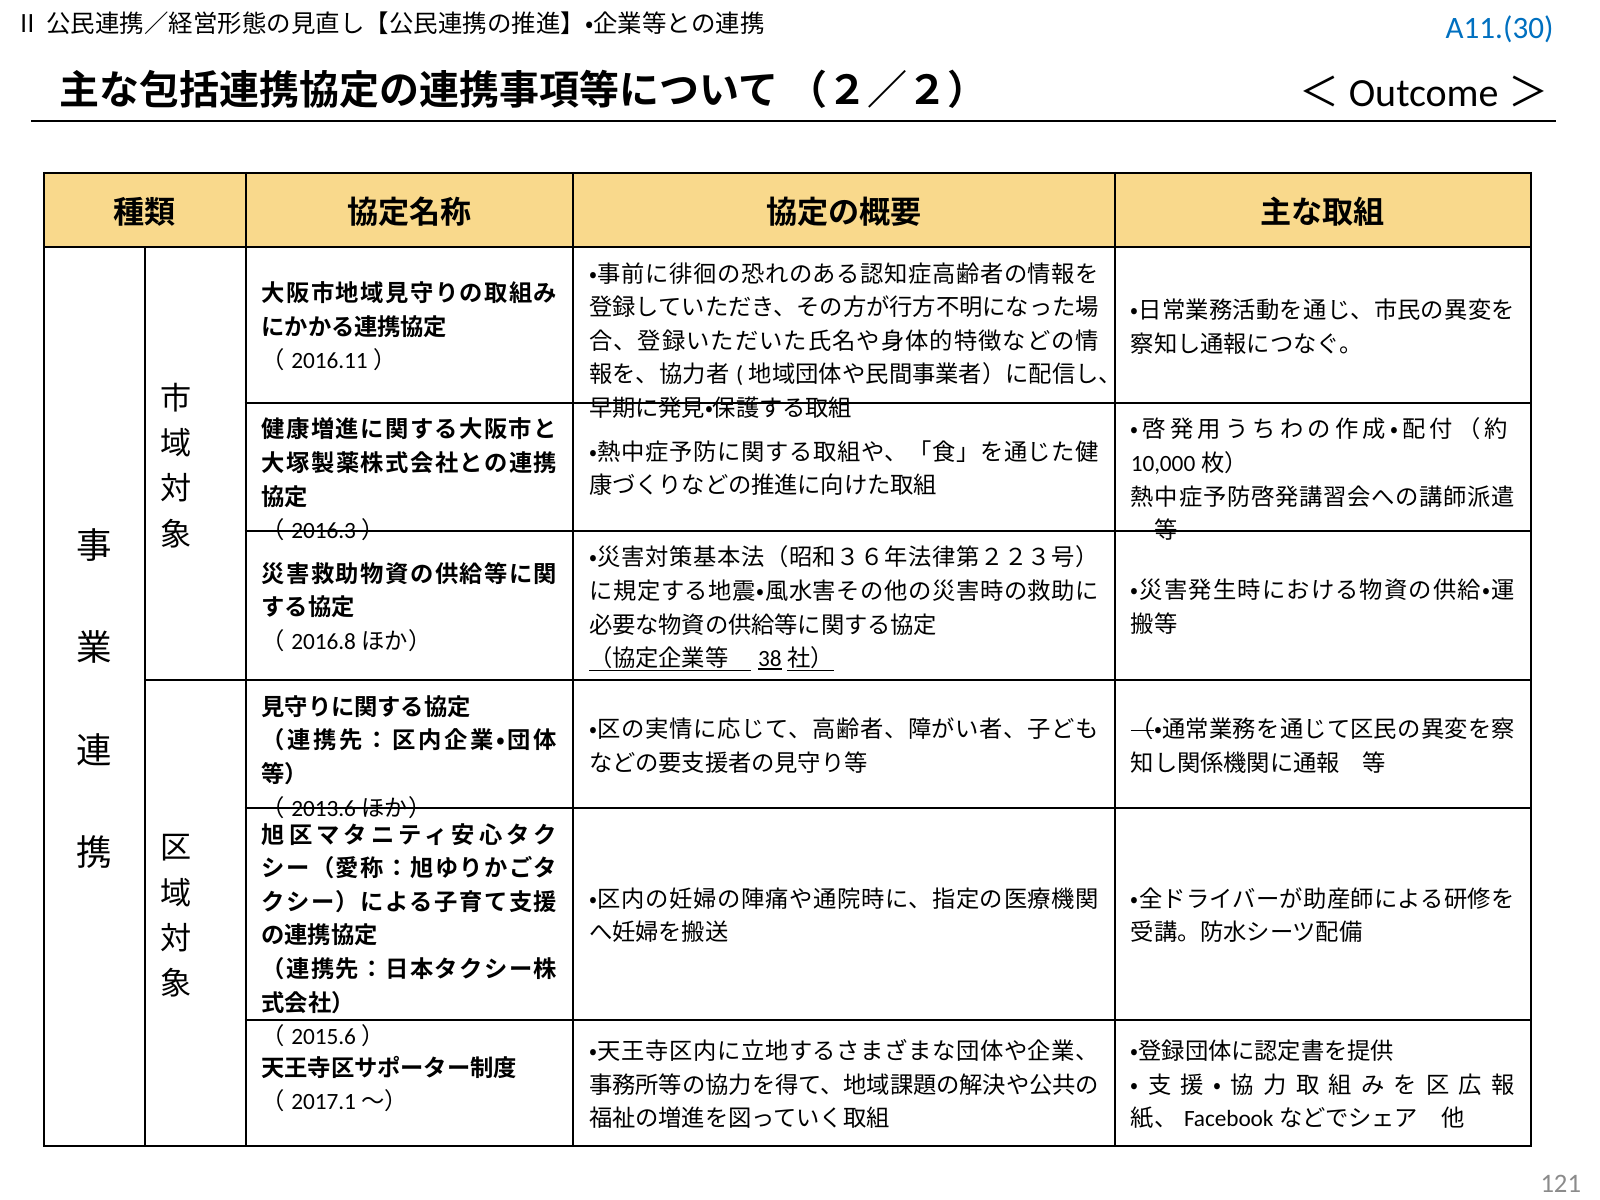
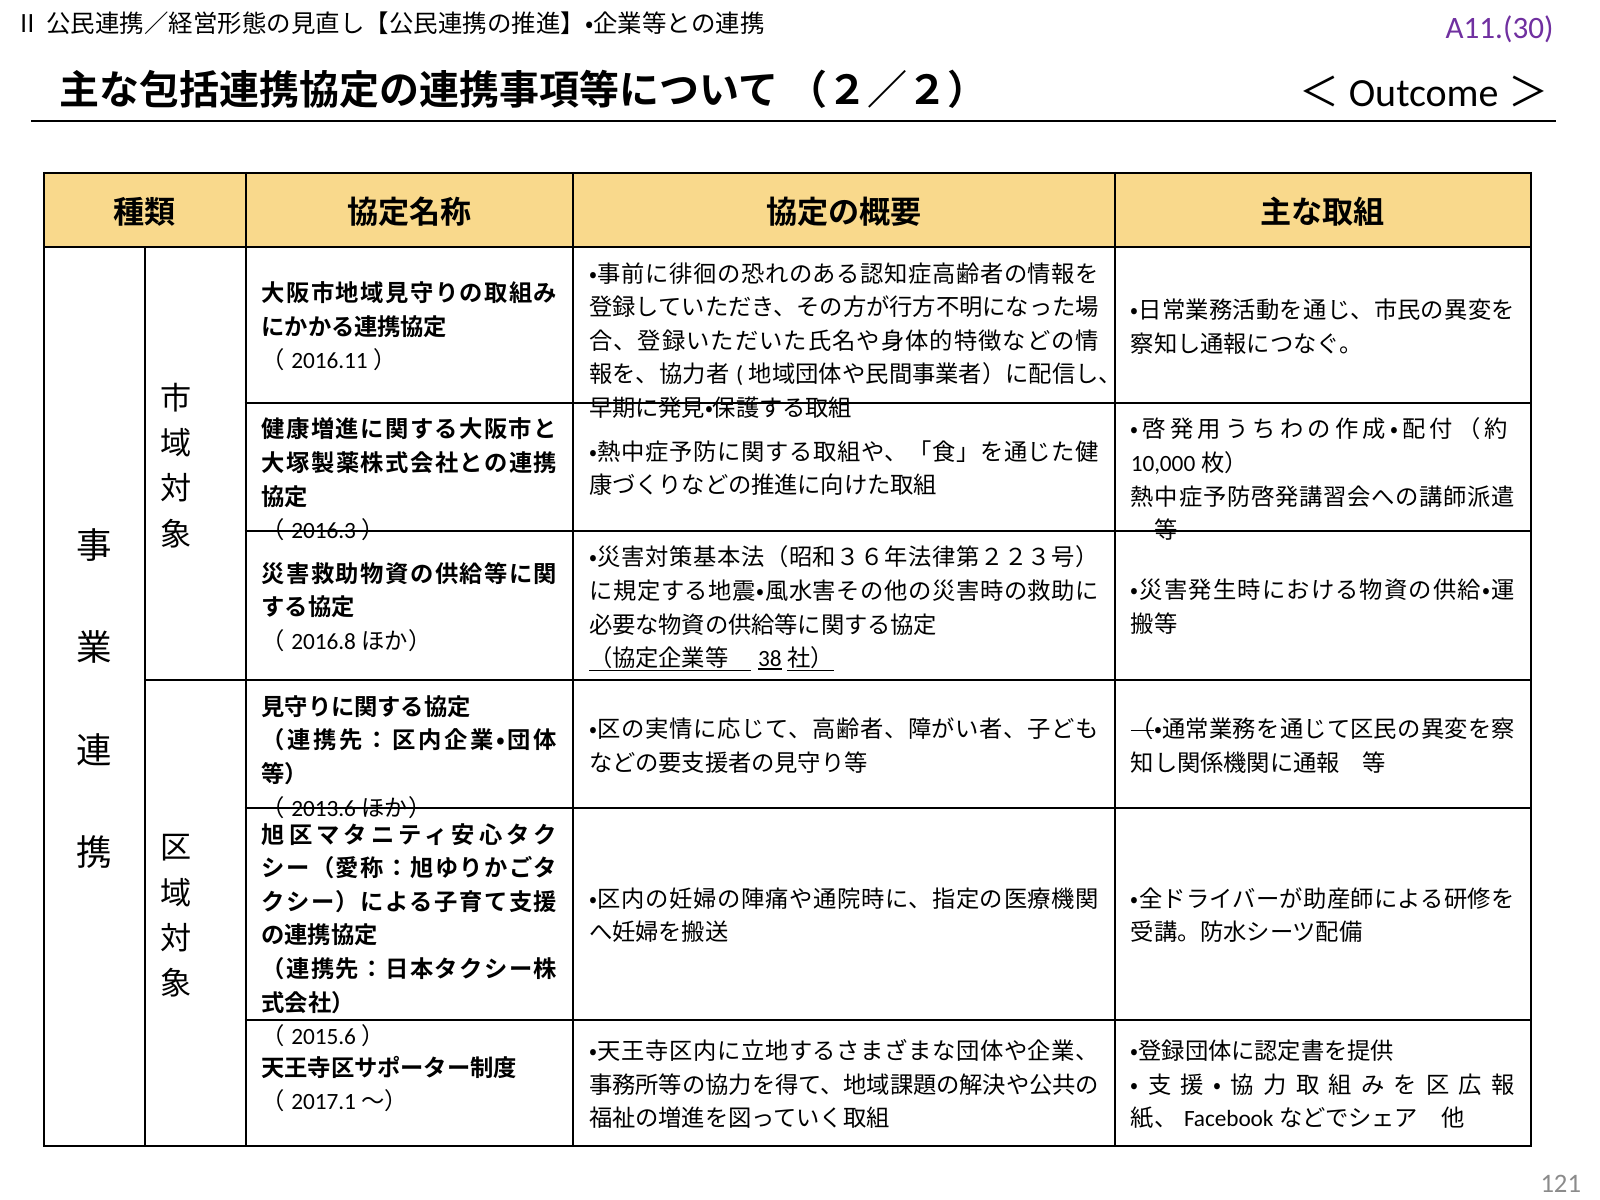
A11.(30 colour: blue -> purple
